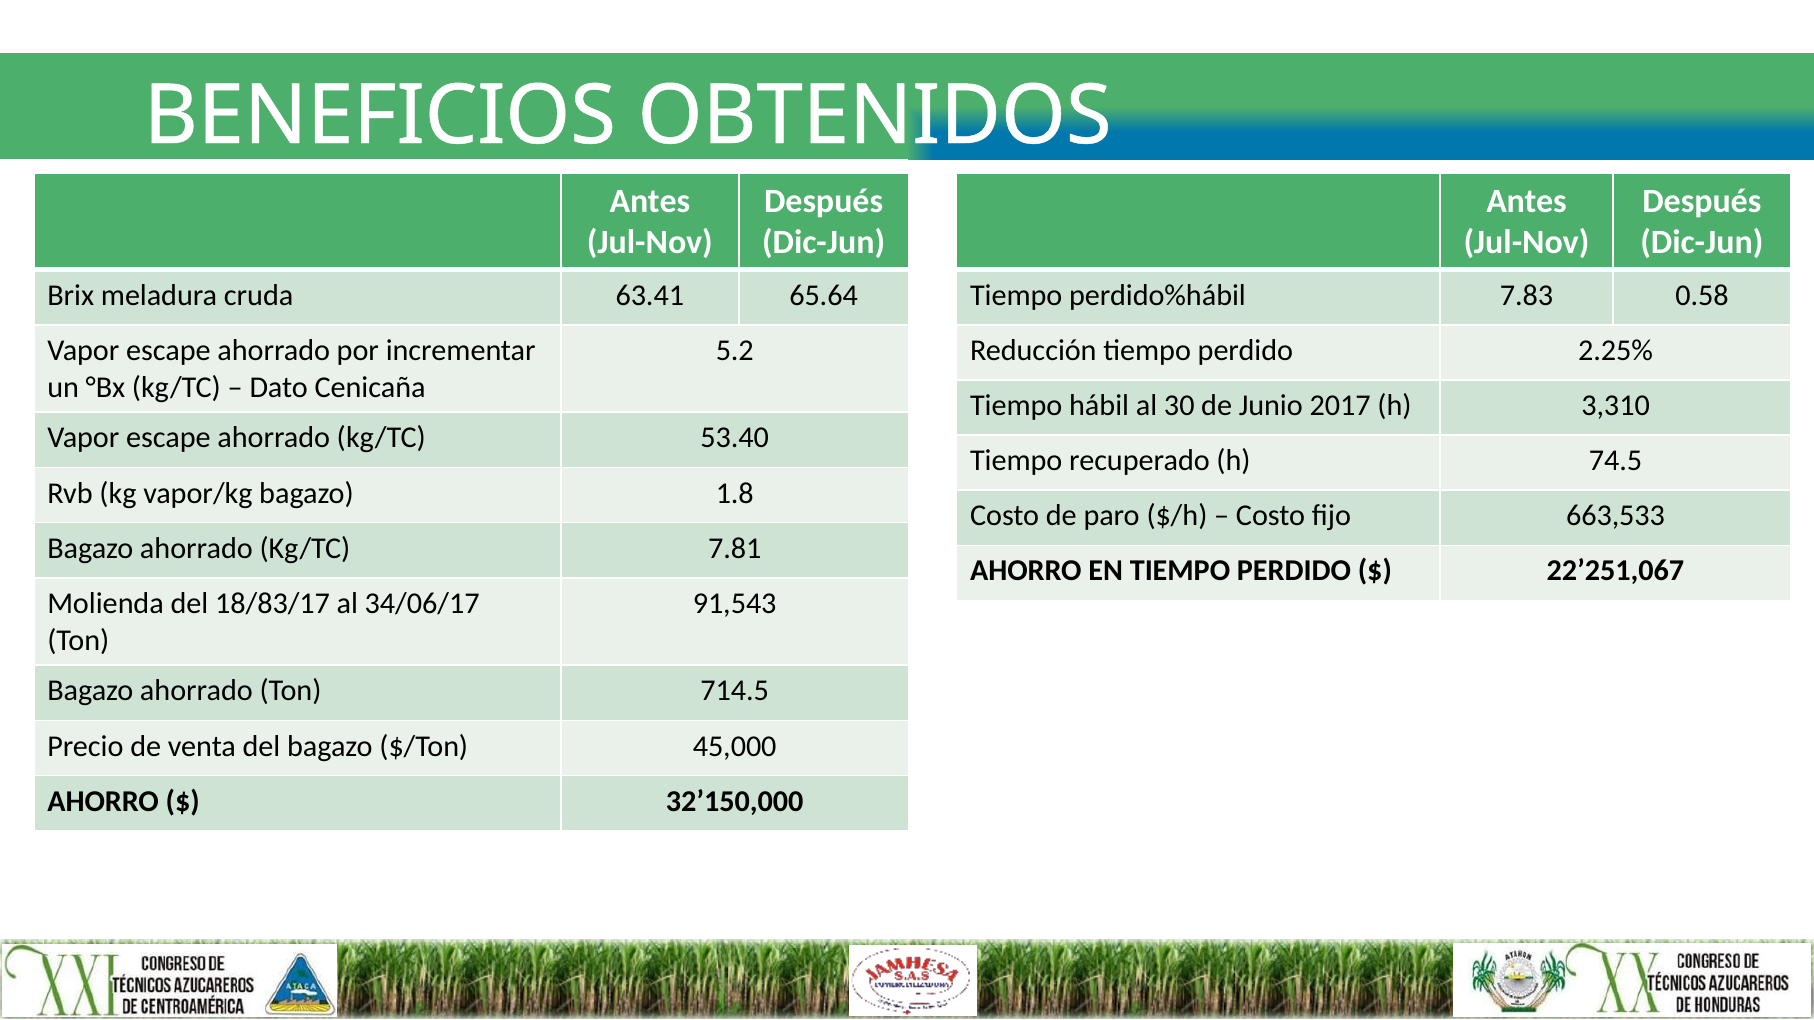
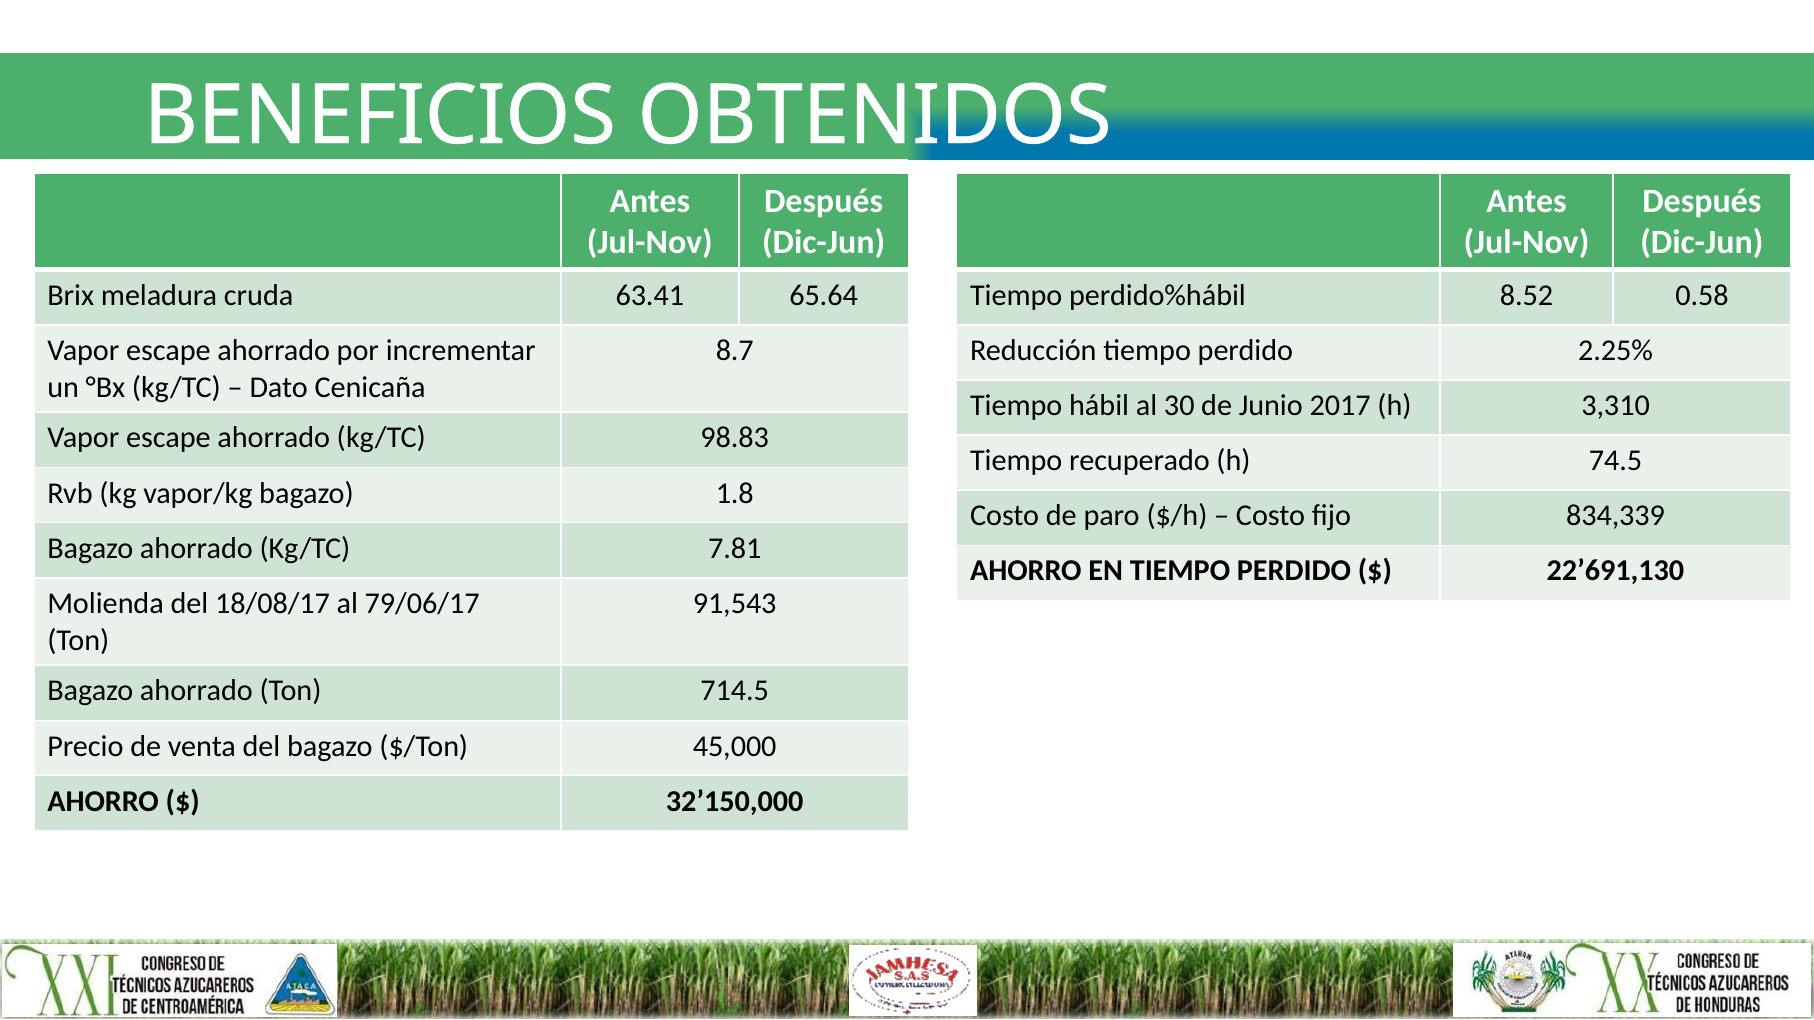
7.83: 7.83 -> 8.52
5.2: 5.2 -> 8.7
53.40: 53.40 -> 98.83
663,533: 663,533 -> 834,339
22’251,067: 22’251,067 -> 22’691,130
18/83/17: 18/83/17 -> 18/08/17
34/06/17: 34/06/17 -> 79/06/17
